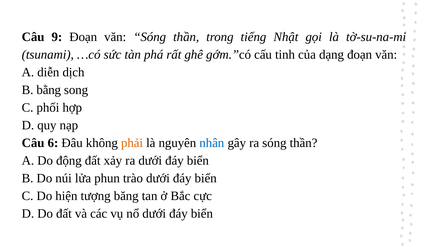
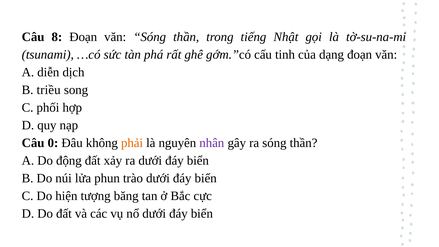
9: 9 -> 8
bằng: bằng -> triều
6: 6 -> 0
nhân colour: blue -> purple
